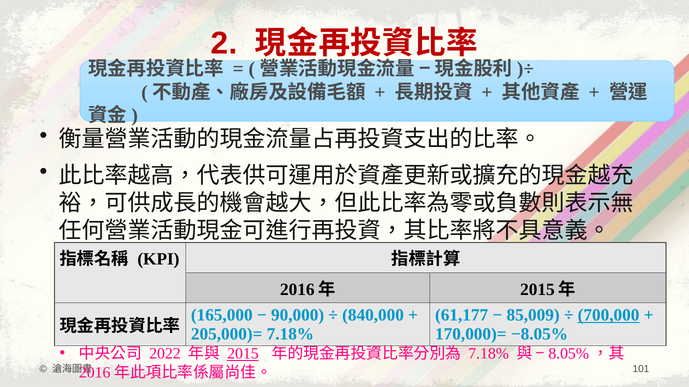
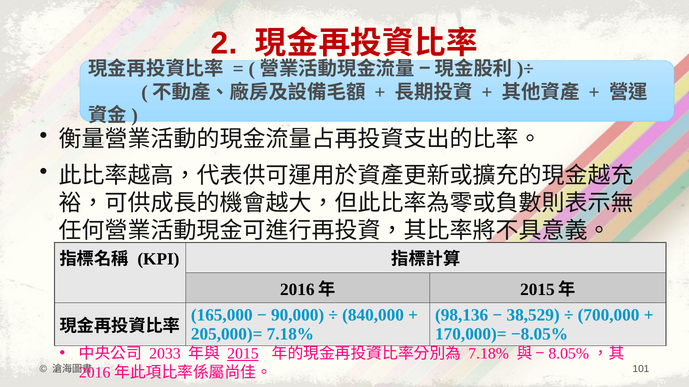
61,177: 61,177 -> 98,136
85,009: 85,009 -> 38,529
700,000 underline: present -> none
2022: 2022 -> 2033
